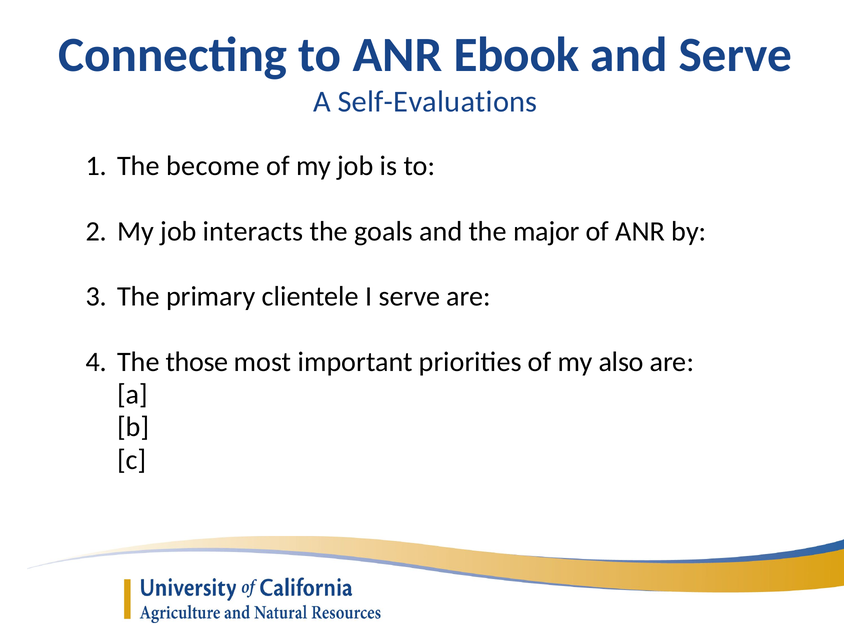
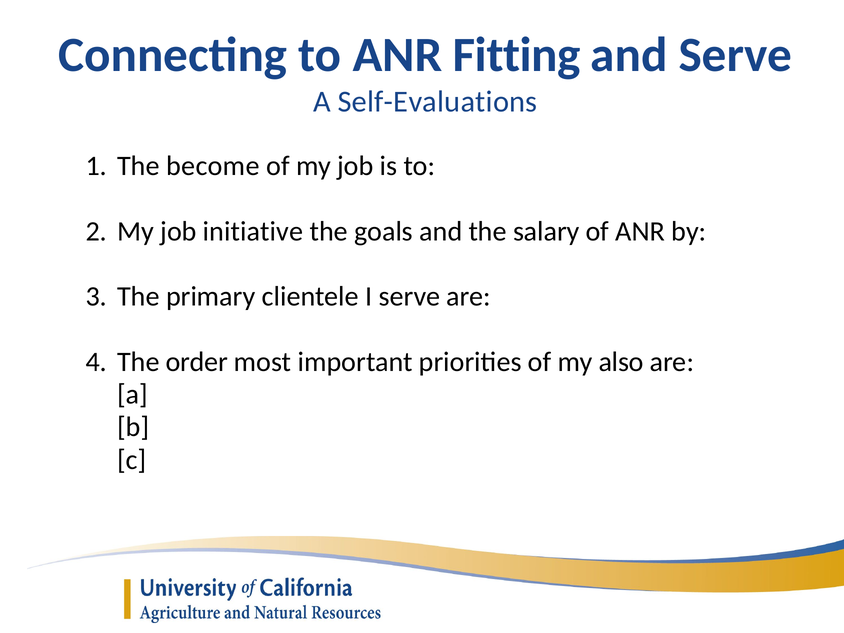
Ebook: Ebook -> Fitting
interacts: interacts -> initiative
major: major -> salary
those: those -> order
